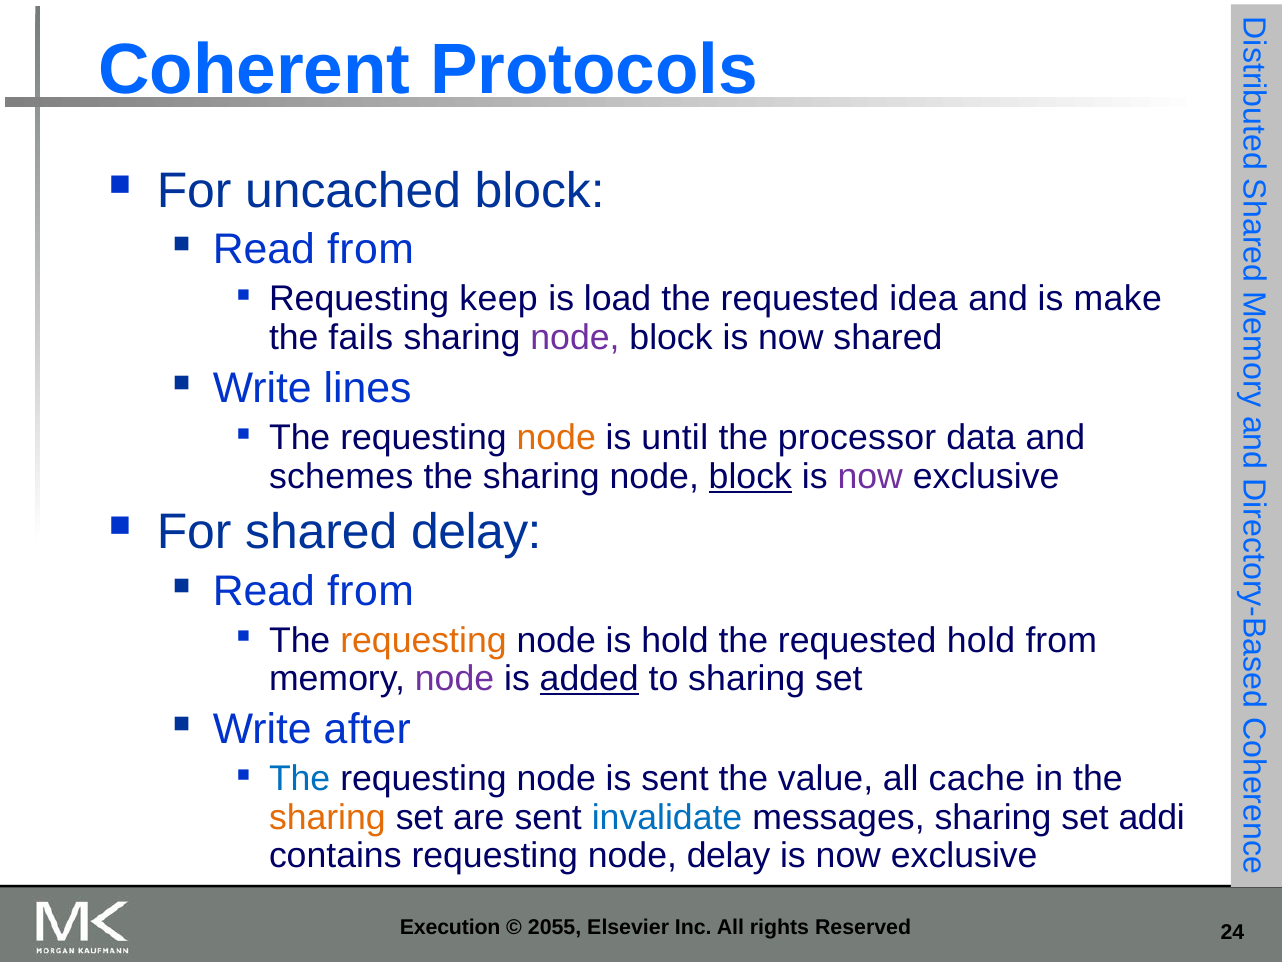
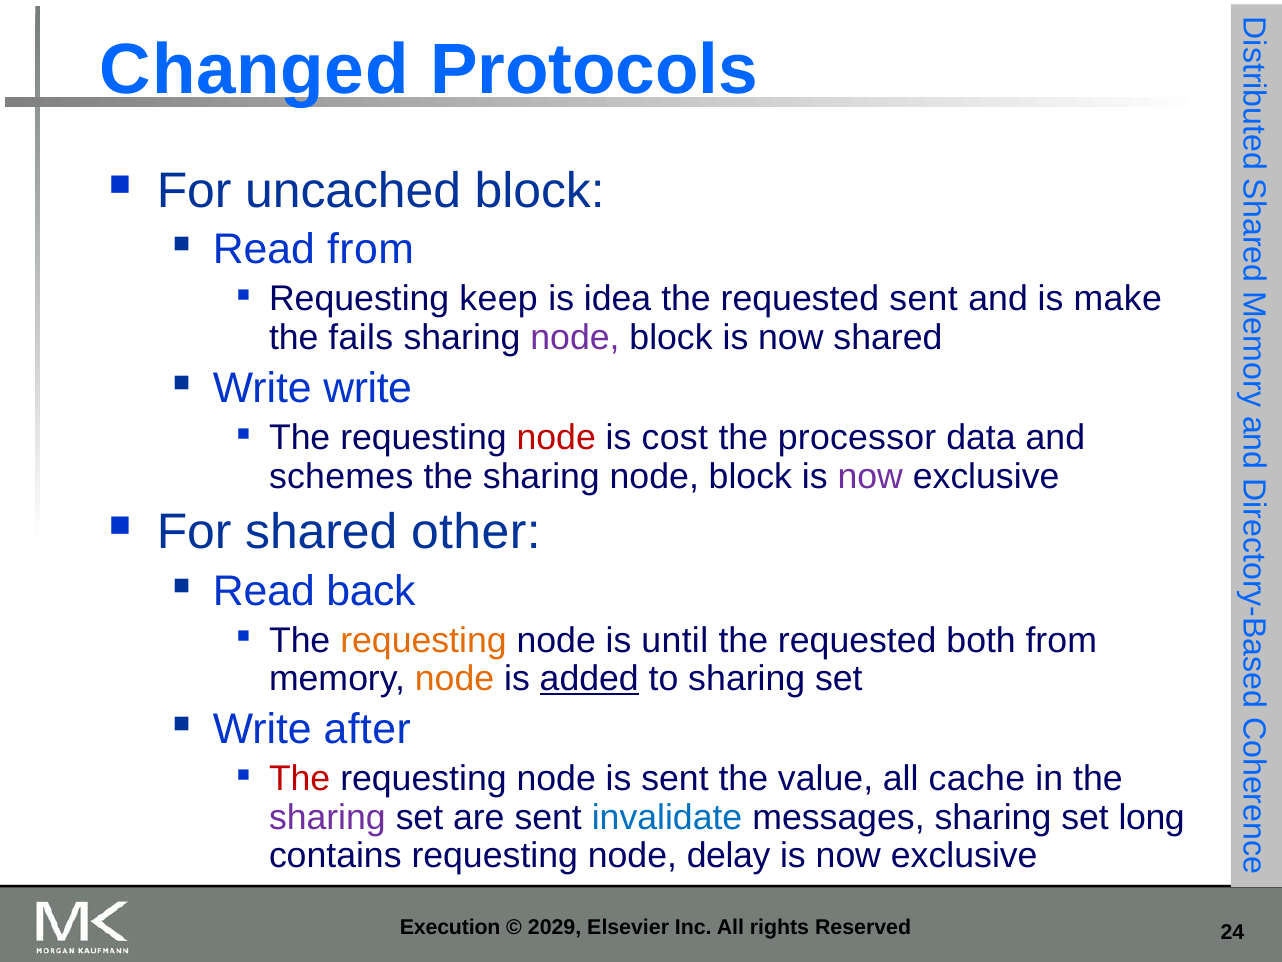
Coherent: Coherent -> Changed
load: load -> idea
requested idea: idea -> sent
Write lines: lines -> write
node at (556, 438) colour: orange -> red
until: until -> cost
block at (750, 476) underline: present -> none
shared delay: delay -> other
from at (370, 591): from -> back
is hold: hold -> until
requested hold: hold -> both
node at (455, 679) colour: purple -> orange
The at (300, 779) colour: blue -> red
sharing at (327, 817) colour: orange -> purple
addi: addi -> long
2055: 2055 -> 2029
